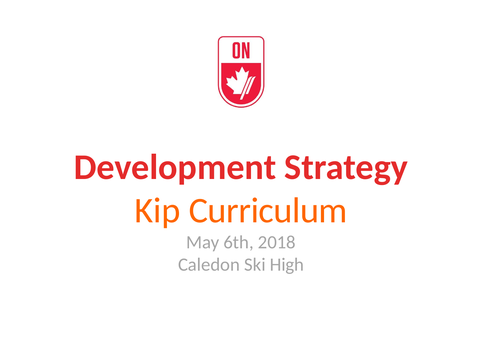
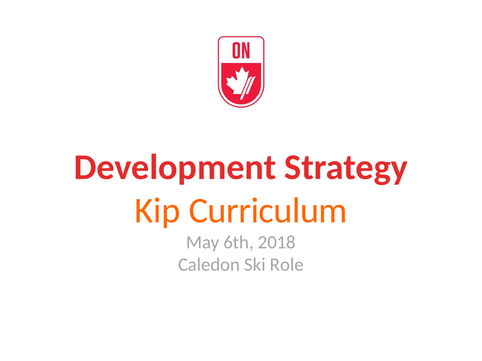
High: High -> Role
